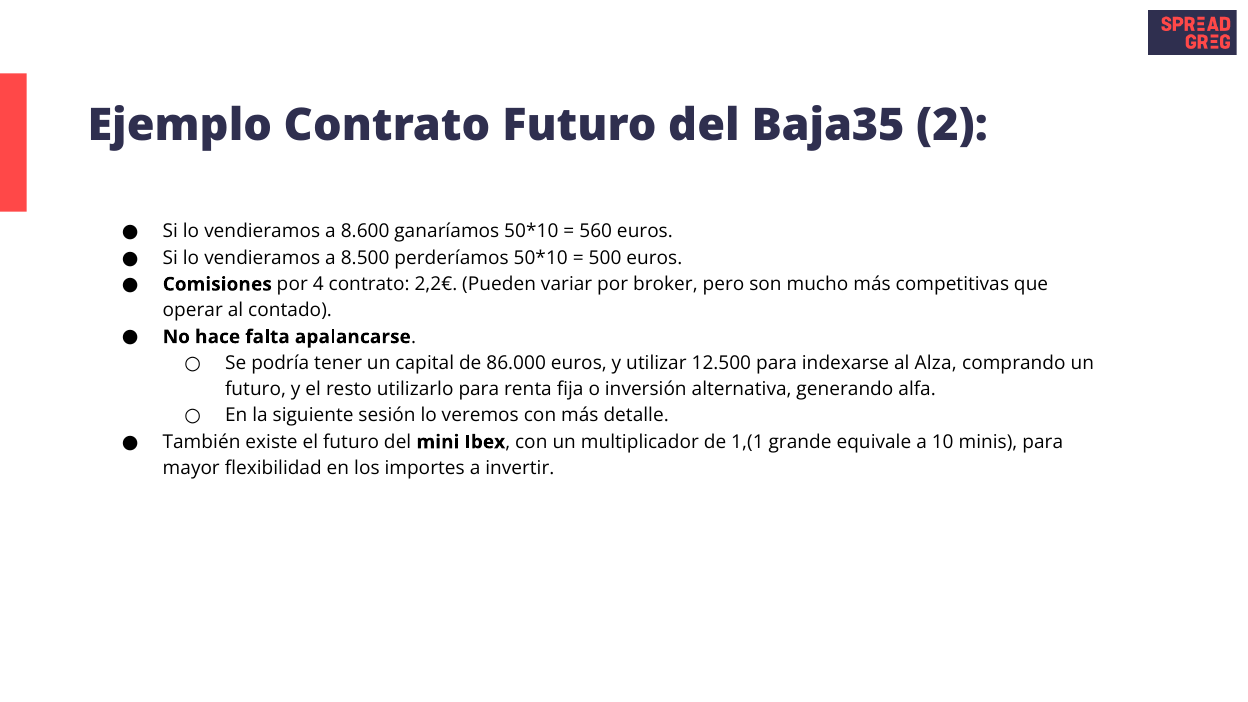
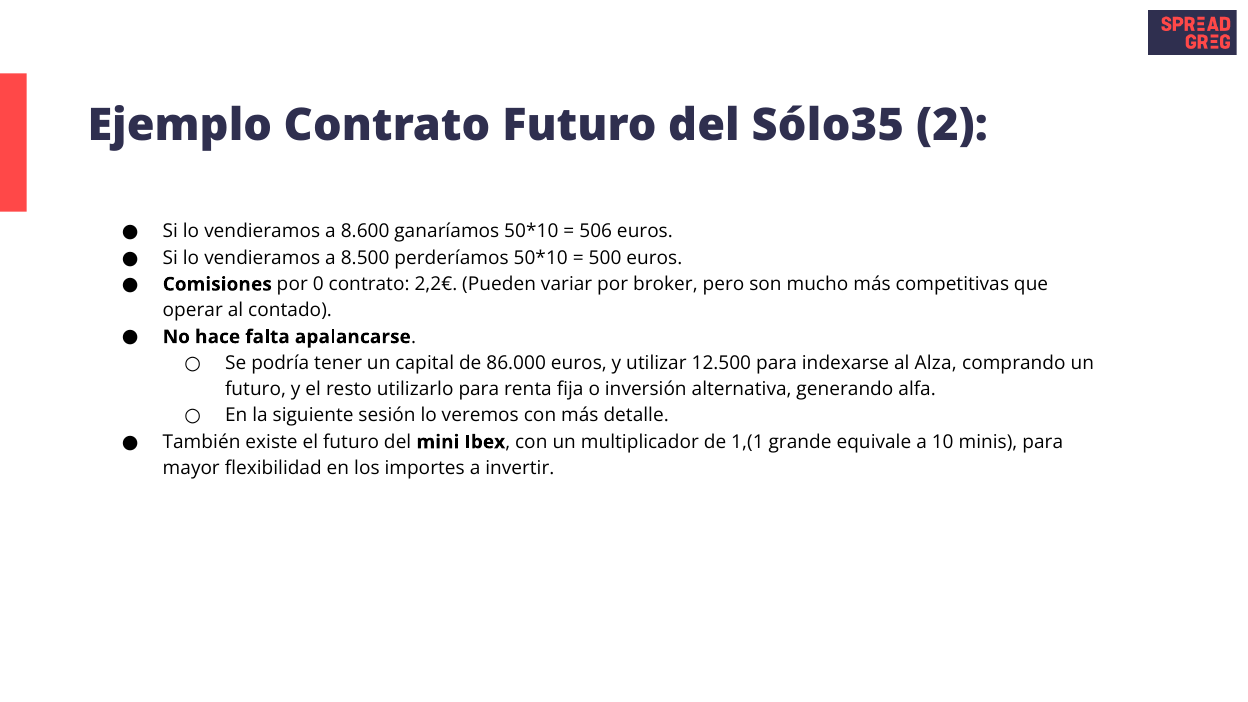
Baja35: Baja35 -> Sólo35
560: 560 -> 506
4: 4 -> 0
